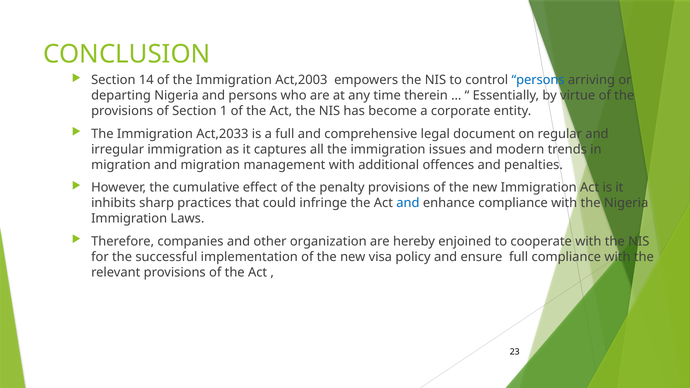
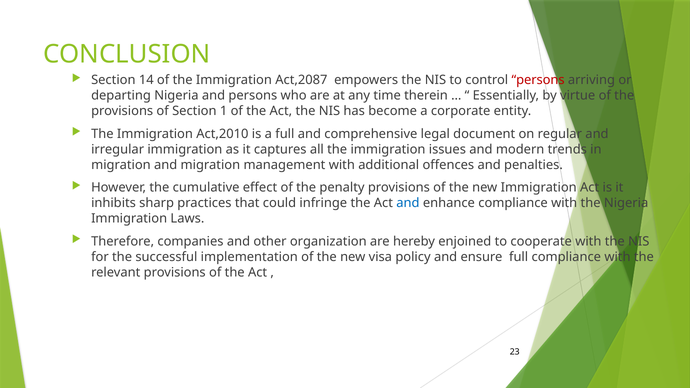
Act,2003: Act,2003 -> Act,2087
persons at (538, 80) colour: blue -> red
Act,2033: Act,2033 -> Act,2010
